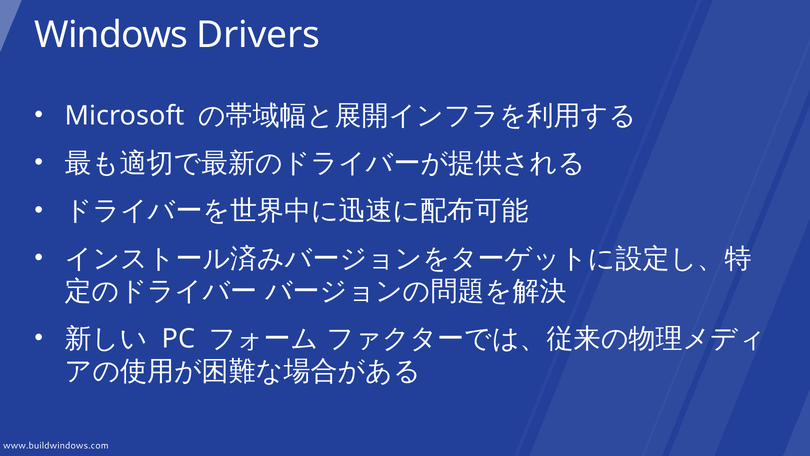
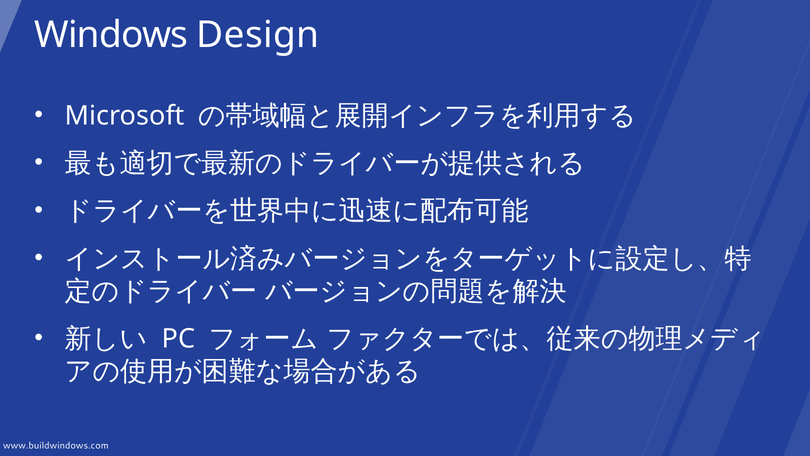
Drivers: Drivers -> Design
